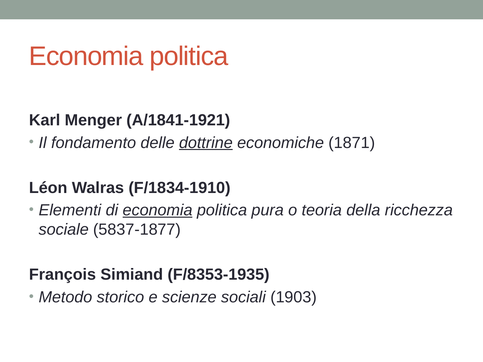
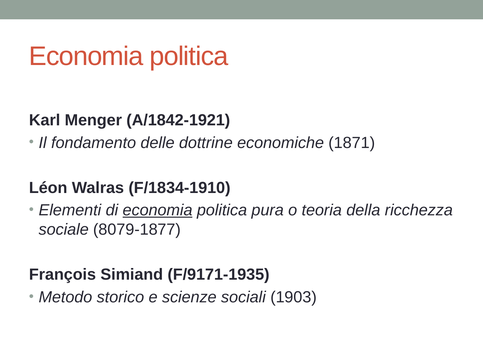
A/1841-1921: A/1841-1921 -> A/1842-1921
dottrine underline: present -> none
5837-1877: 5837-1877 -> 8079-1877
F/8353-1935: F/8353-1935 -> F/9171-1935
